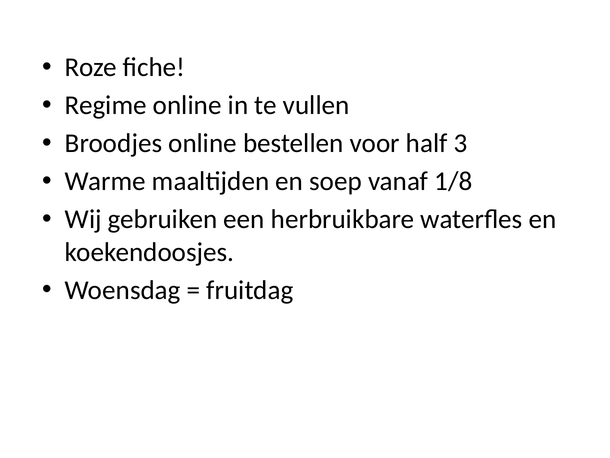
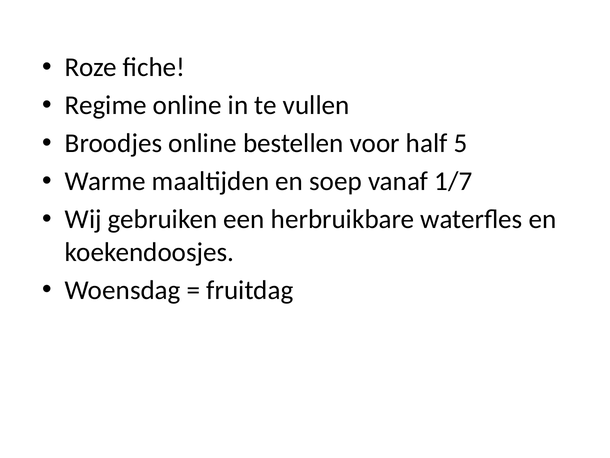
3: 3 -> 5
1/8: 1/8 -> 1/7
